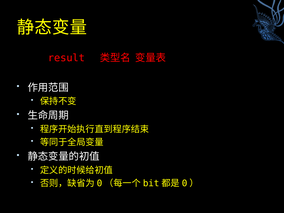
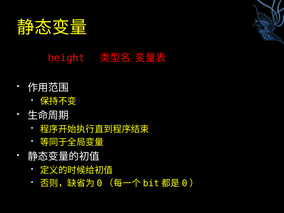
result: result -> height
